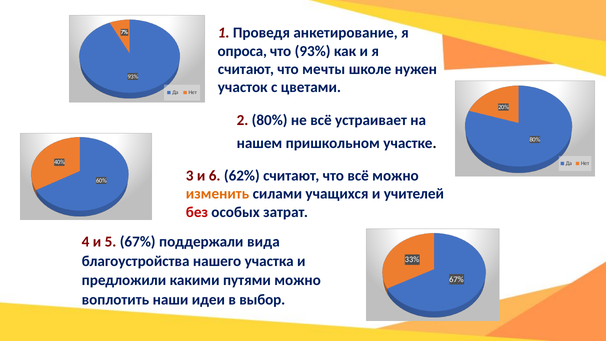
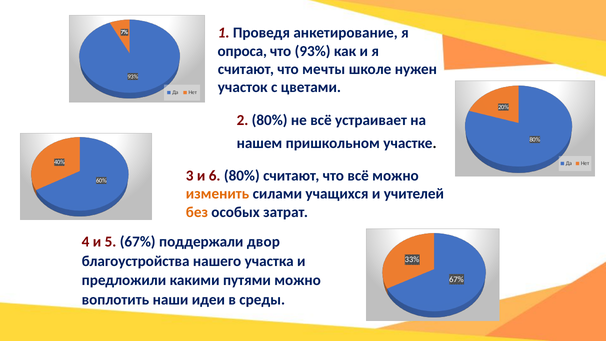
6 62%: 62% -> 80%
без colour: red -> orange
вида: вида -> двор
выбор: выбор -> среды
